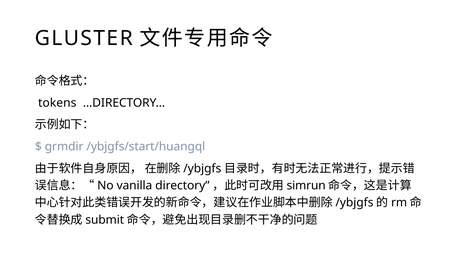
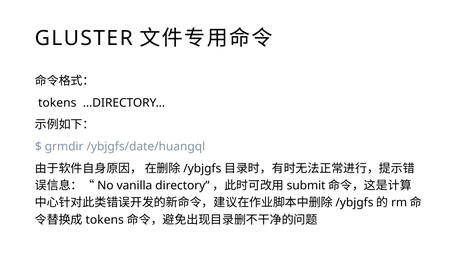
/ybjgfs/start/huangql: /ybjgfs/start/huangql -> /ybjgfs/date/huangql
simrun: simrun -> submit
submit at (105, 220): submit -> tokens
